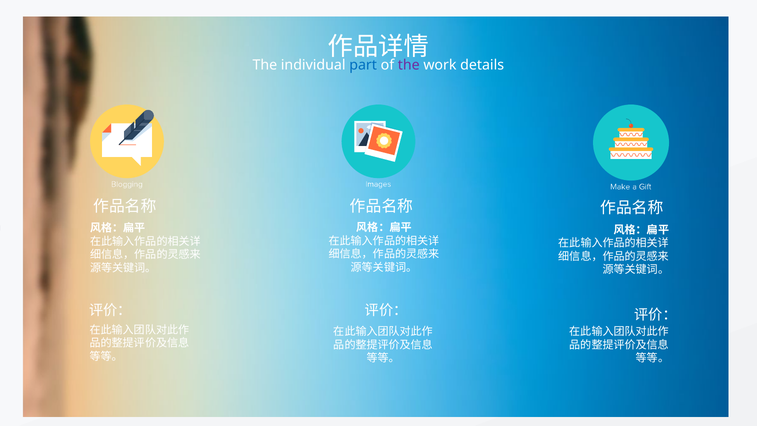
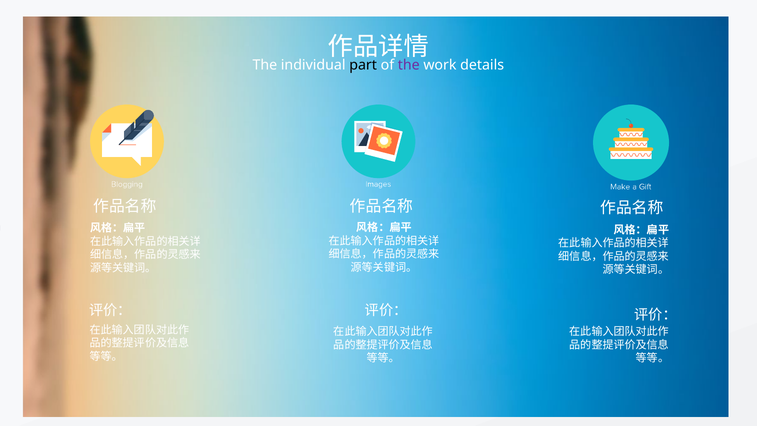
part colour: blue -> black
